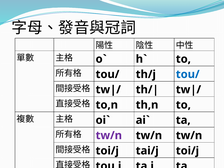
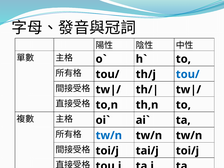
tw/n at (109, 135) colour: purple -> blue
